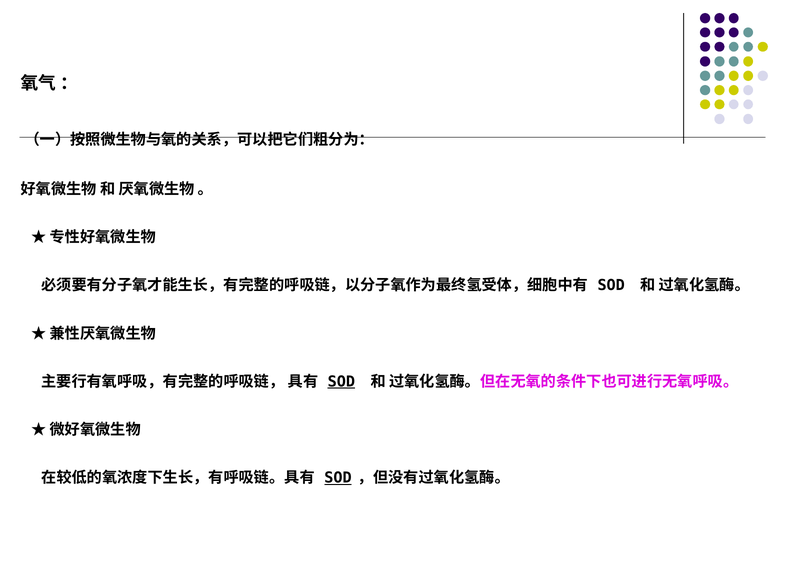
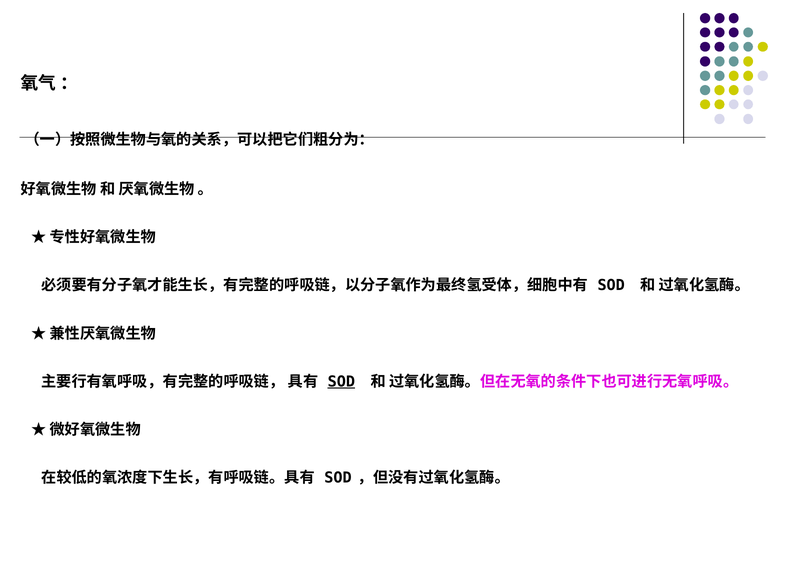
SOD at (338, 478) underline: present -> none
